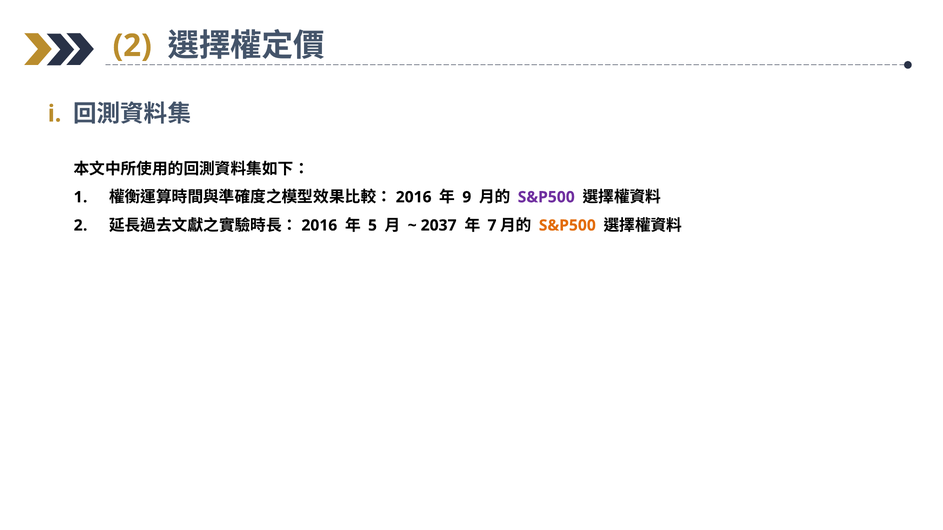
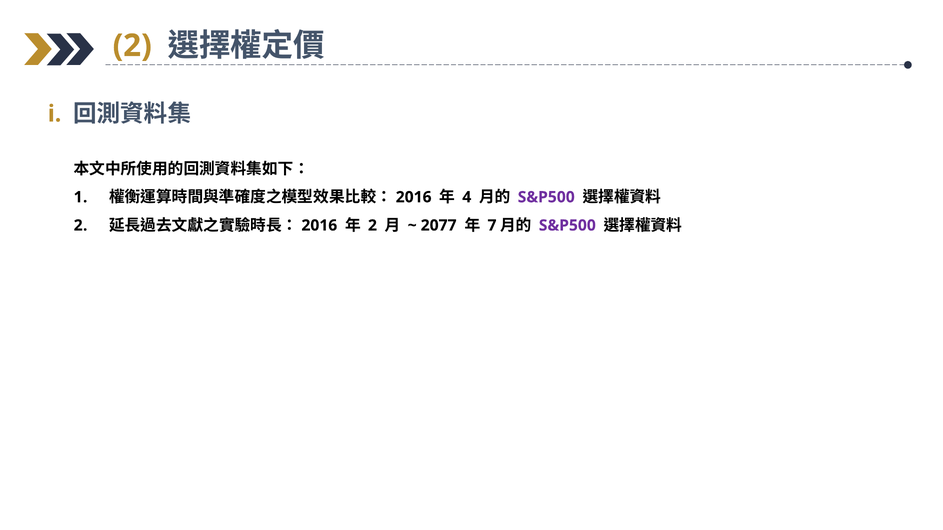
9: 9 -> 4
5 at (372, 226): 5 -> 2
2037: 2037 -> 2077
S&P500 at (567, 226) colour: orange -> purple
